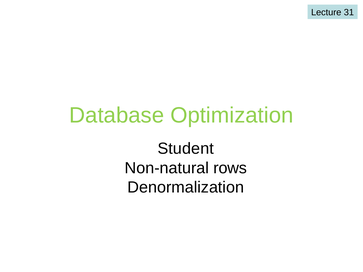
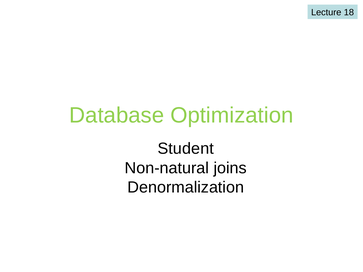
31: 31 -> 18
rows: rows -> joins
